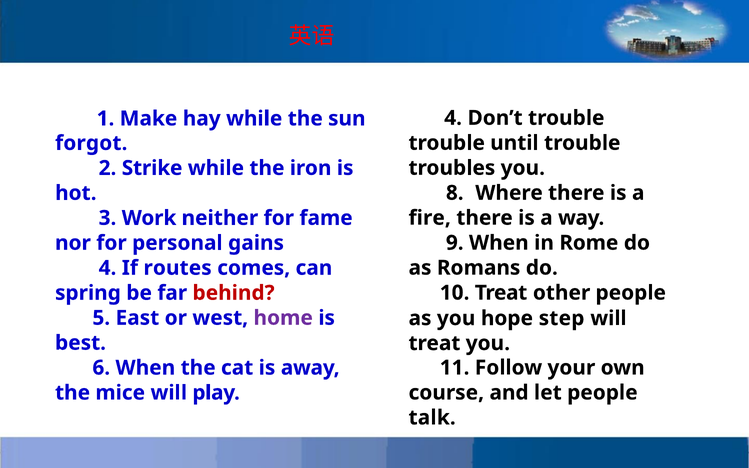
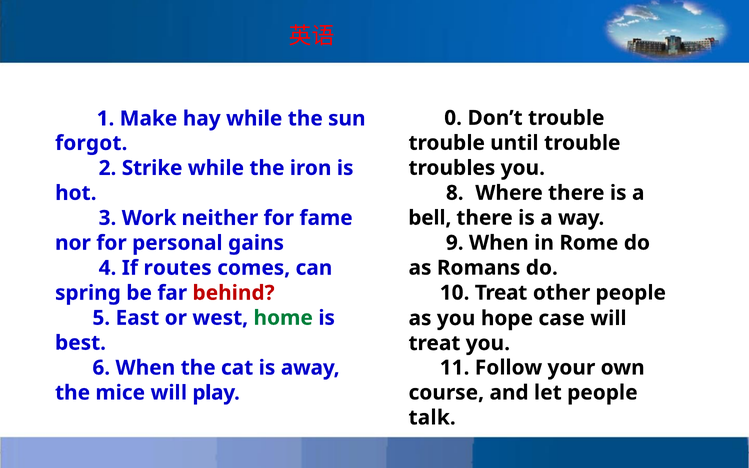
sun 4: 4 -> 0
fire: fire -> bell
home colour: purple -> green
step: step -> case
